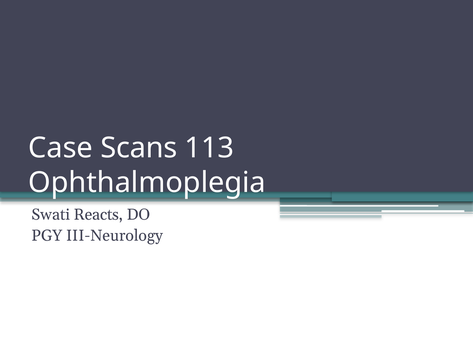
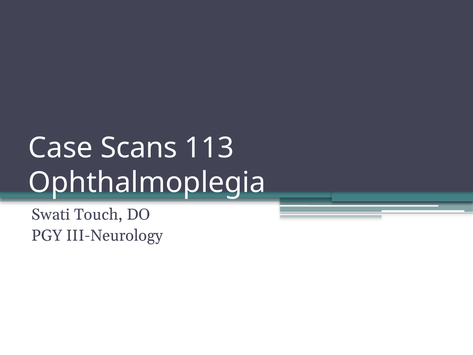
Reacts: Reacts -> Touch
